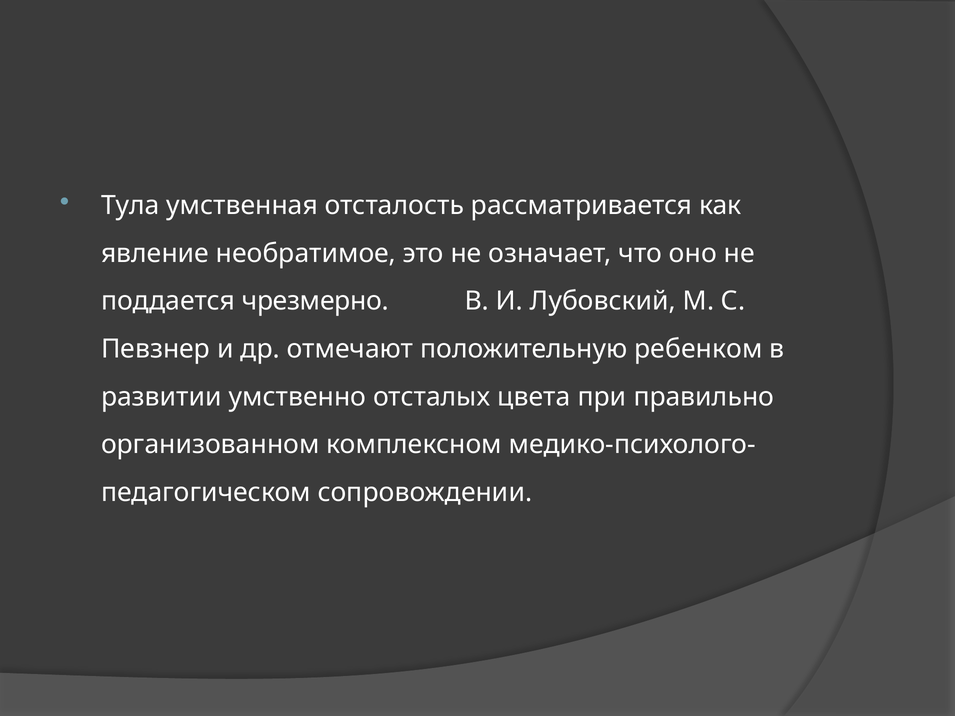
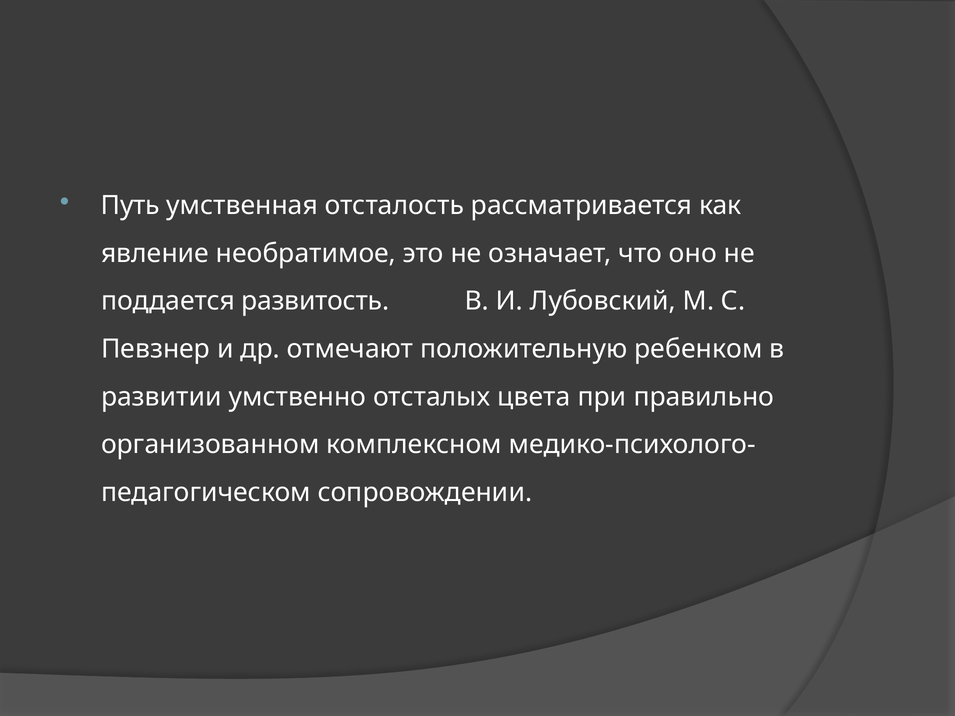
Тула: Тула -> Путь
чрезмерно: чрезмерно -> развитость
